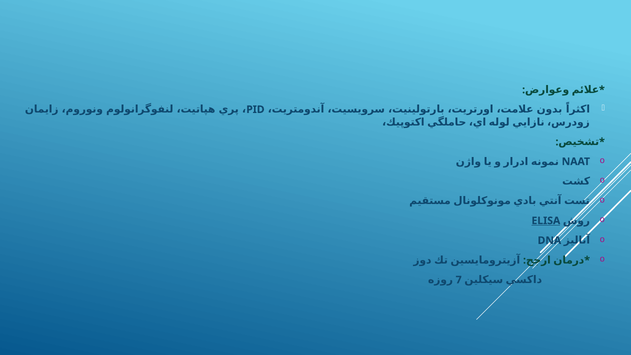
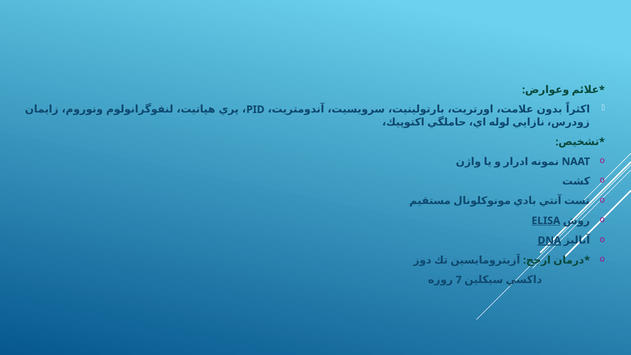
DNA underline: none -> present
